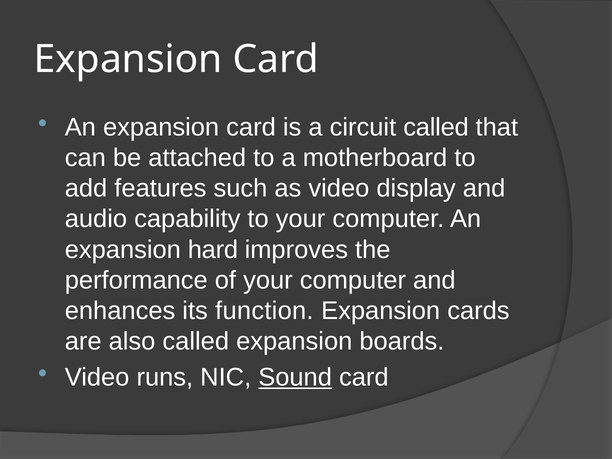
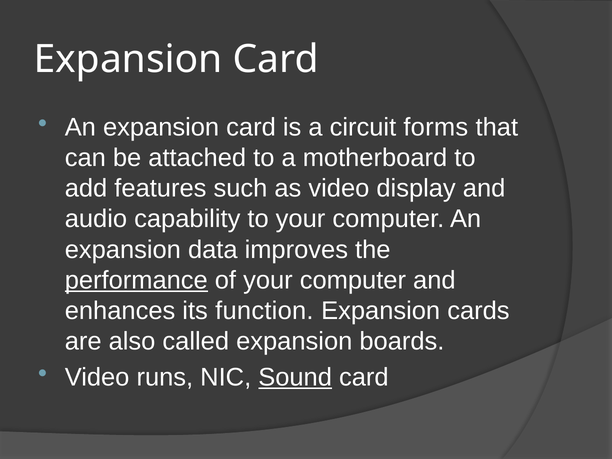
circuit called: called -> forms
hard: hard -> data
performance underline: none -> present
